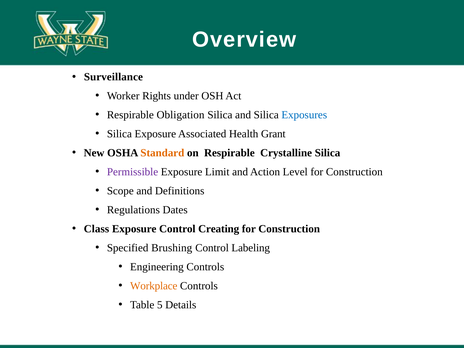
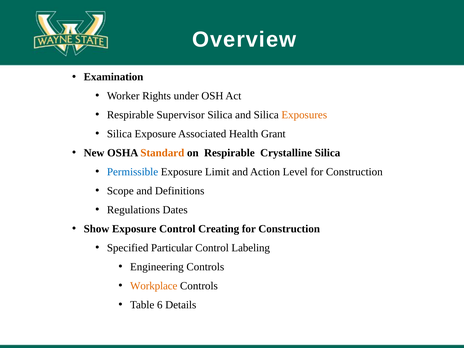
Surveillance: Surveillance -> Examination
Obligation: Obligation -> Supervisor
Exposures colour: blue -> orange
Permissible colour: purple -> blue
Class: Class -> Show
Brushing: Brushing -> Particular
5: 5 -> 6
